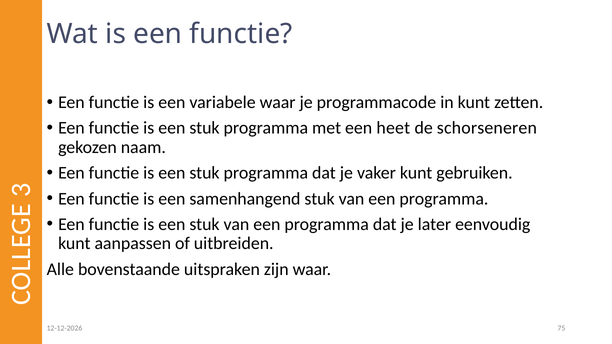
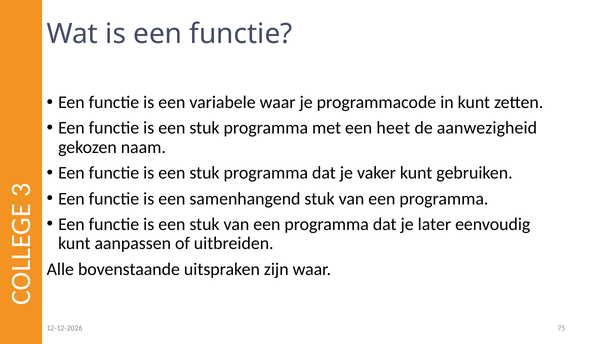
schorseneren: schorseneren -> aanwezigheid
